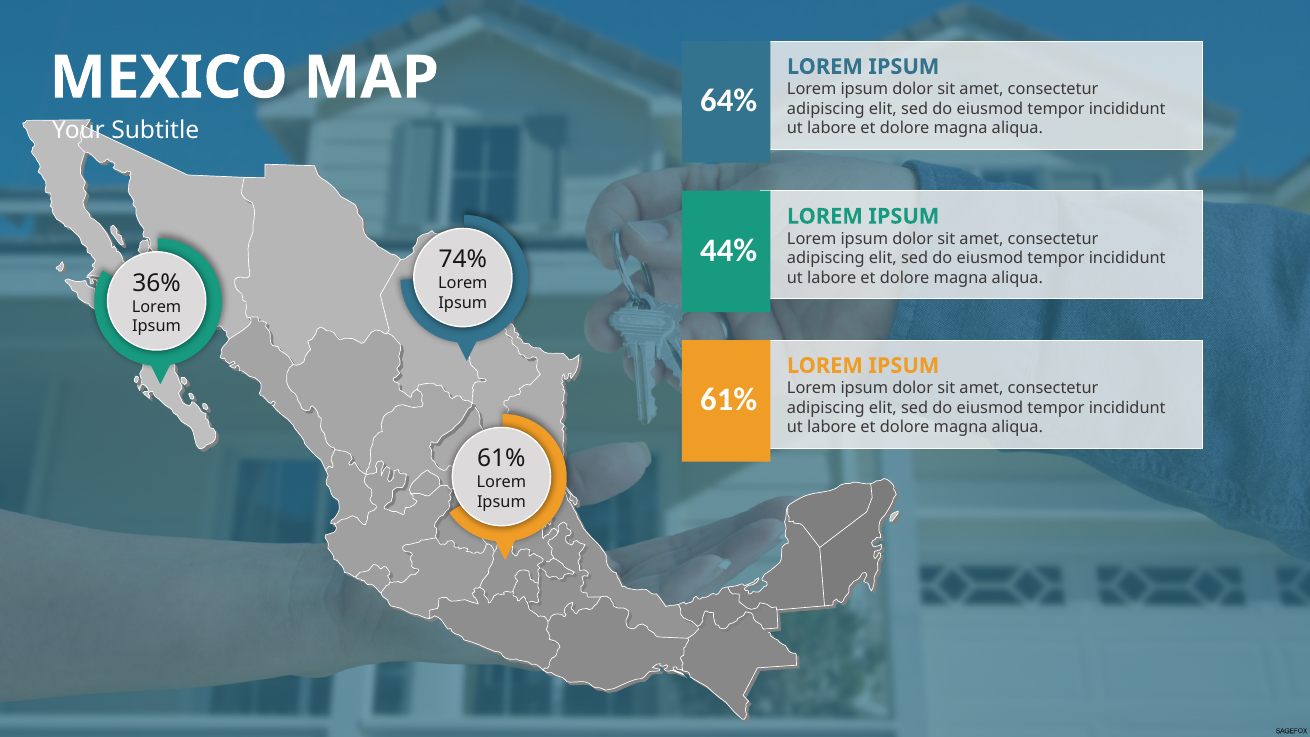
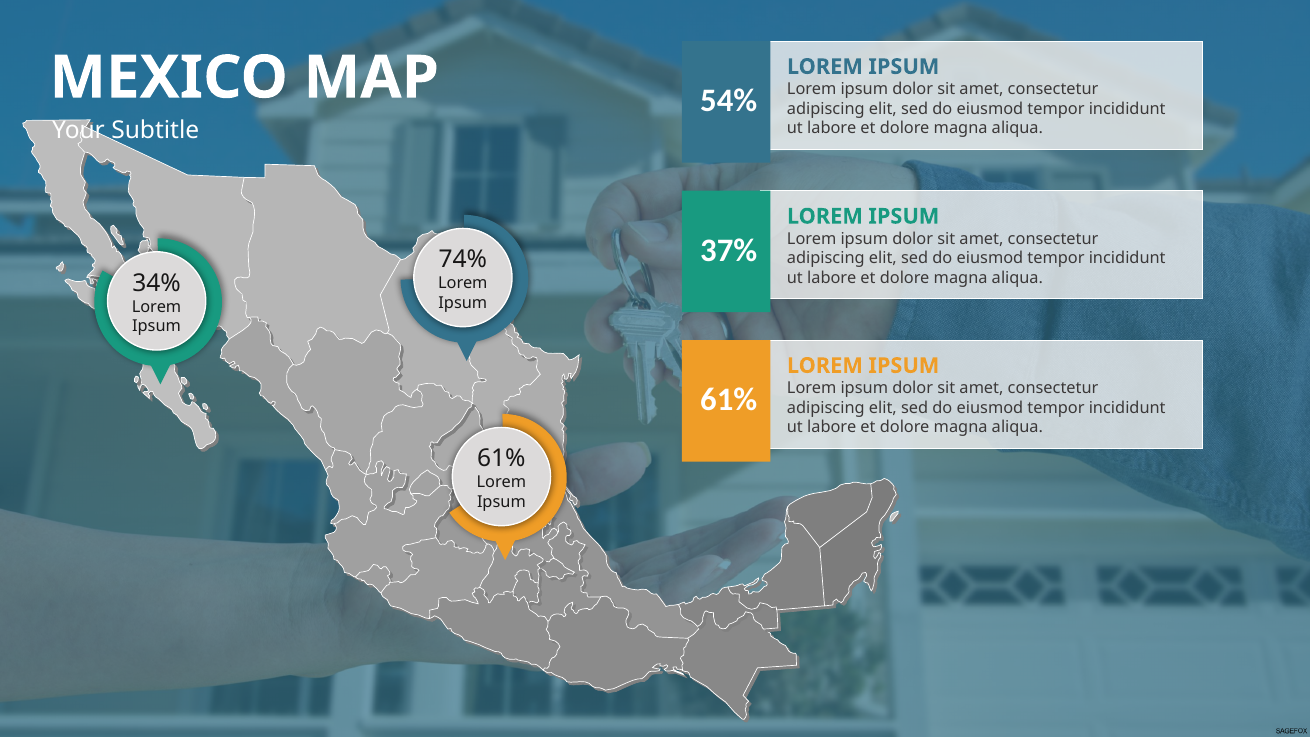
64%: 64% -> 54%
44%: 44% -> 37%
36%: 36% -> 34%
